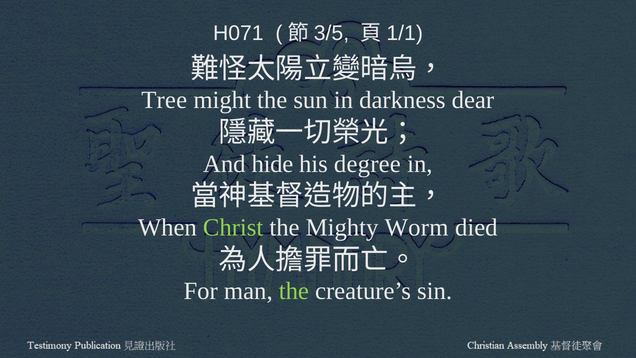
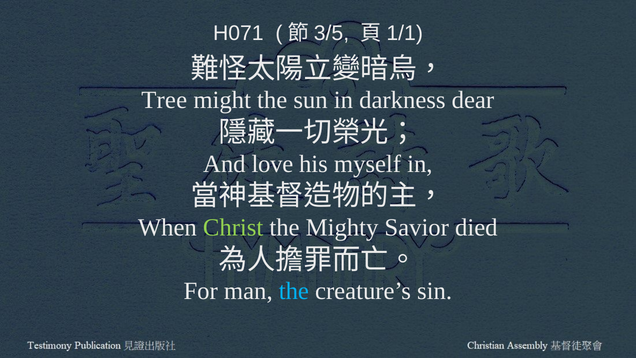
hide: hide -> love
degree: degree -> myself
Worm: Worm -> Savior
the at (294, 291) colour: light green -> light blue
